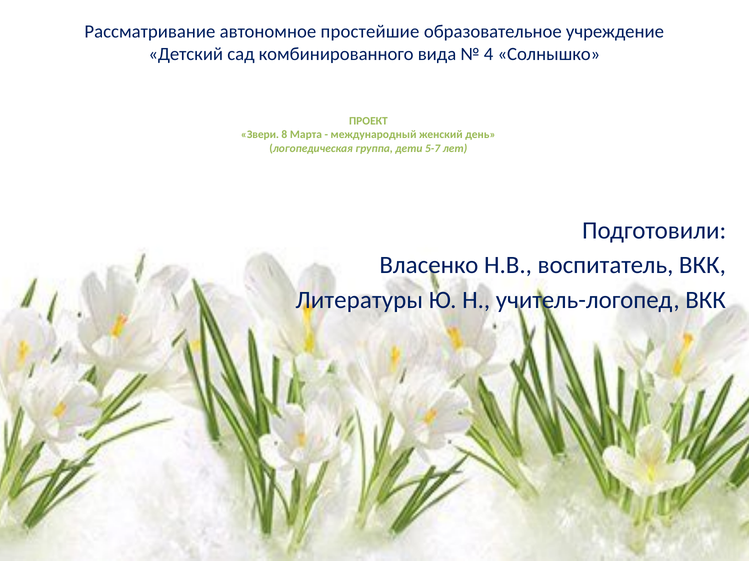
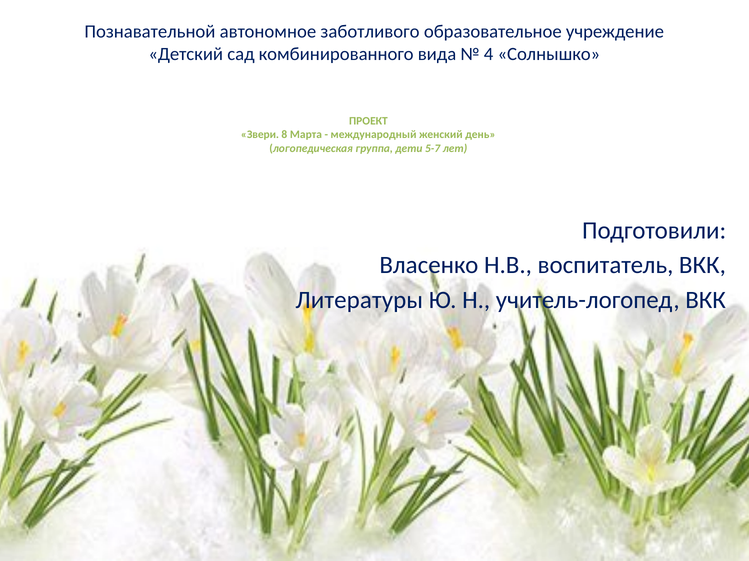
Рассматривание: Рассматривание -> Познавательной
простейшие: простейшие -> заботливого
